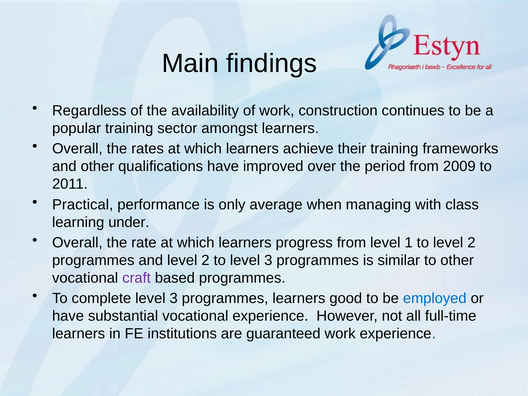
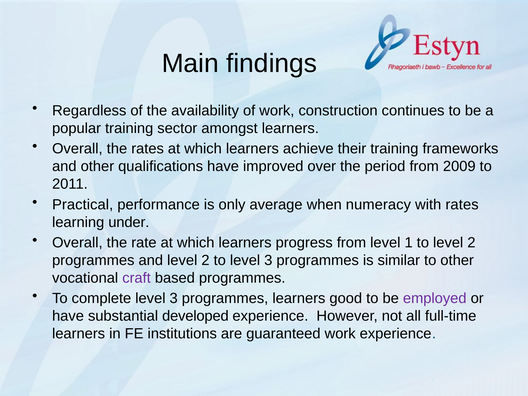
managing: managing -> numeracy
with class: class -> rates
employed colour: blue -> purple
substantial vocational: vocational -> developed
